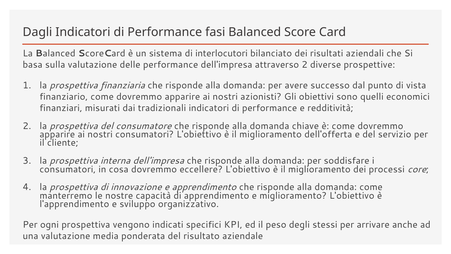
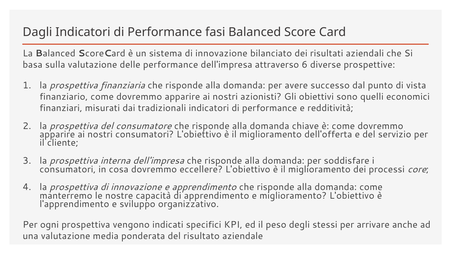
sistema di interlocutori: interlocutori -> innovazione
attraverso 2: 2 -> 6
